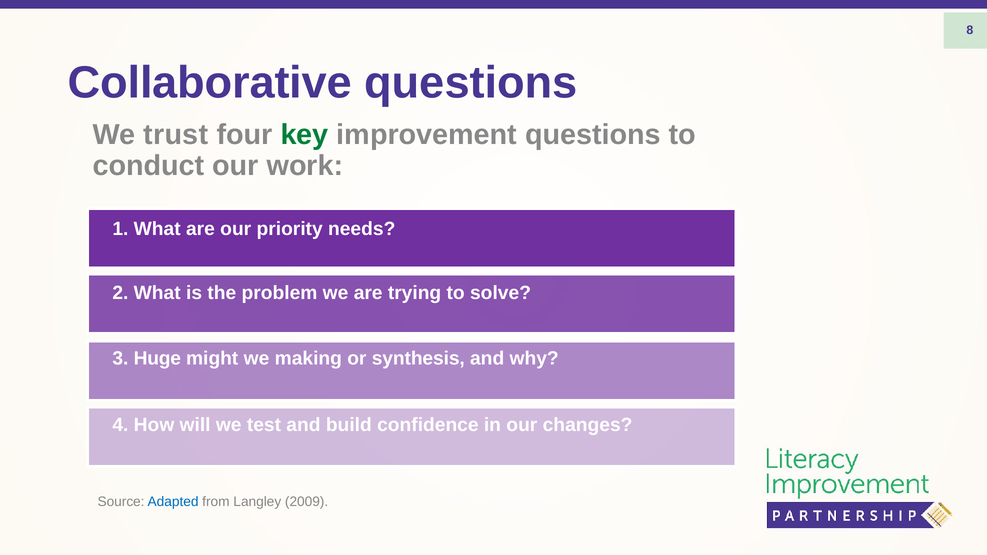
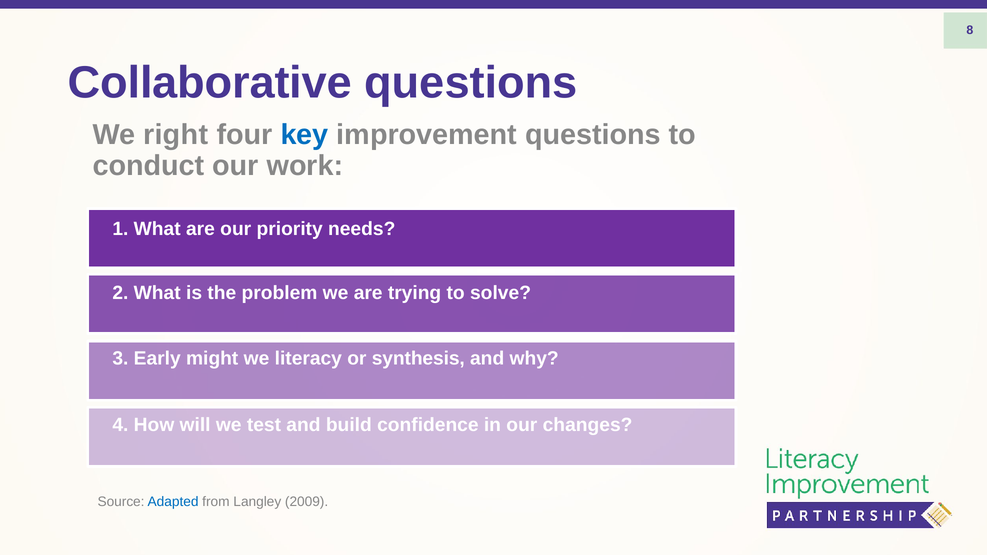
trust: trust -> right
key colour: green -> blue
Huge: Huge -> Early
making: making -> literacy
